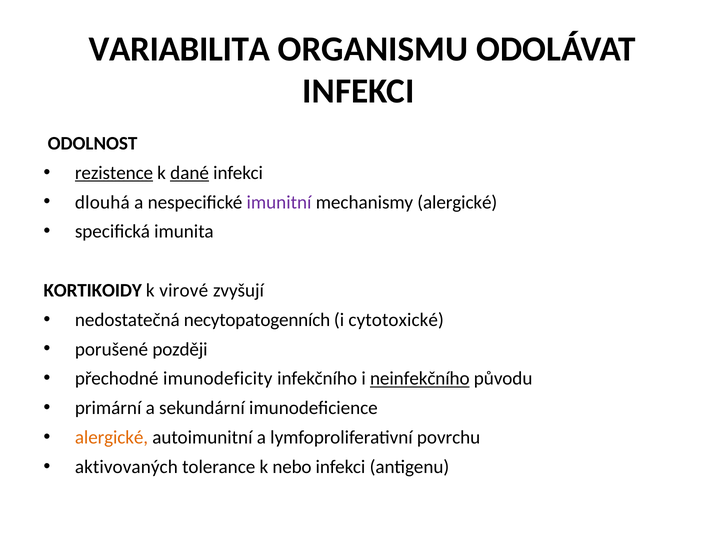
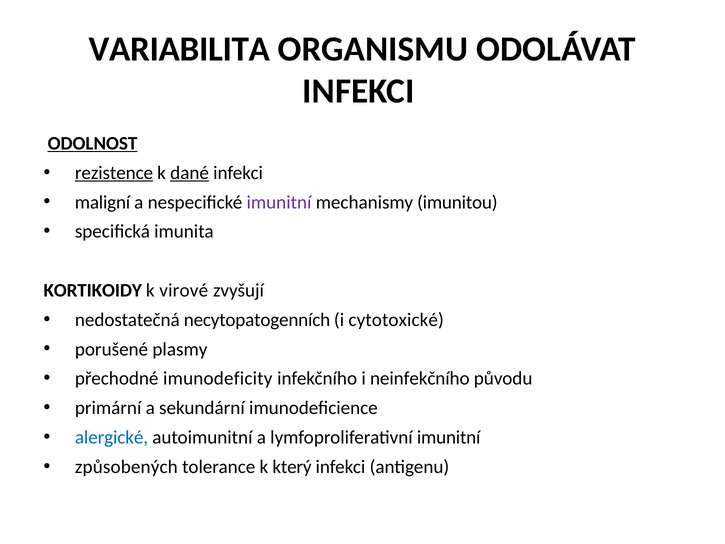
ODOLNOST underline: none -> present
dlouhá: dlouhá -> maligní
mechanismy alergické: alergické -> imunitou
později: později -> plasmy
neinfekčního underline: present -> none
alergické at (112, 437) colour: orange -> blue
lymfoproliferativní povrchu: povrchu -> imunitní
aktivovaných: aktivovaných -> způsobených
nebo: nebo -> který
